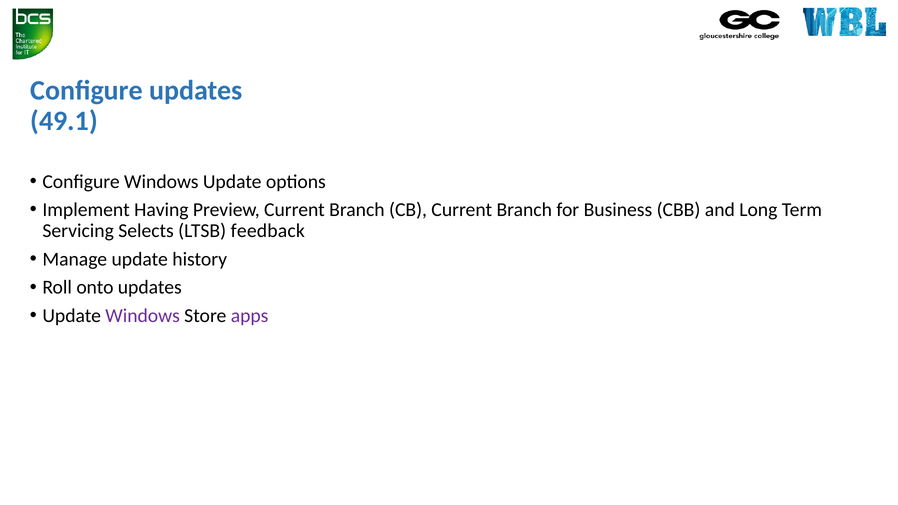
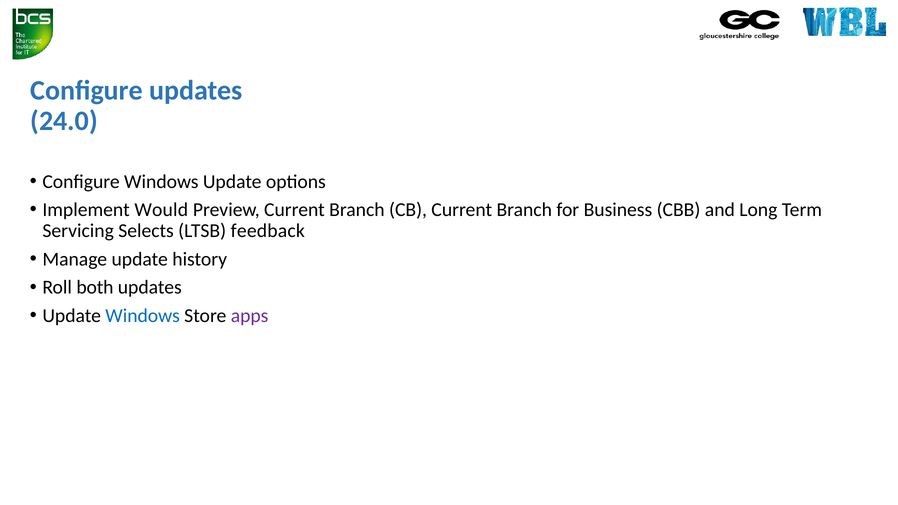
49.1: 49.1 -> 24.0
Having: Having -> Would
onto: onto -> both
Windows at (143, 316) colour: purple -> blue
